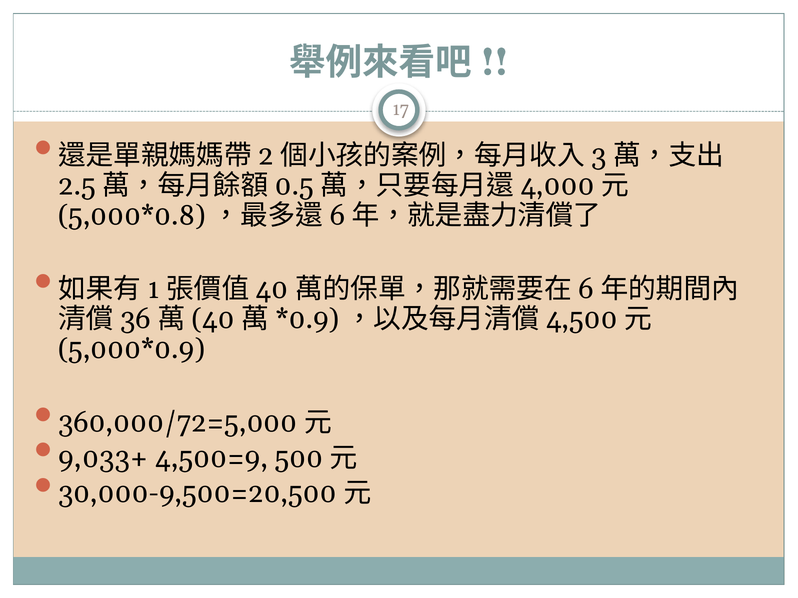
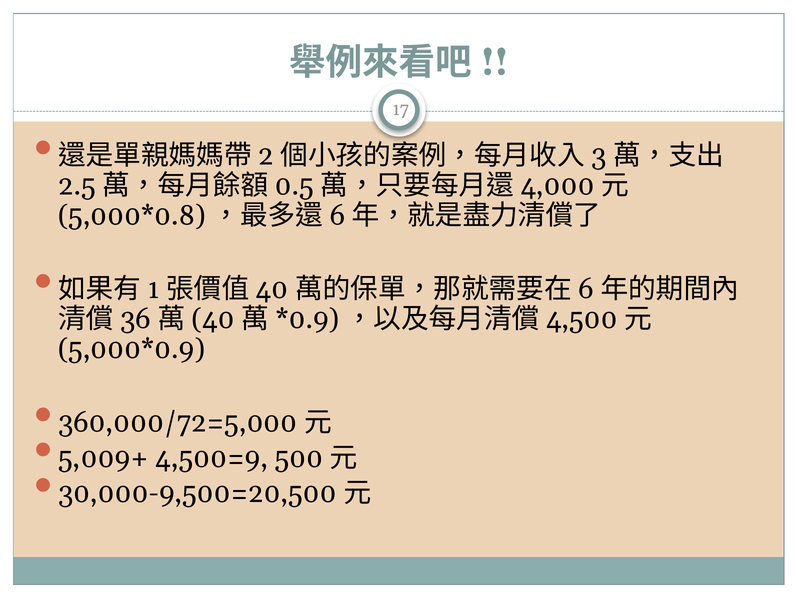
9,033+: 9,033+ -> 5,009+
